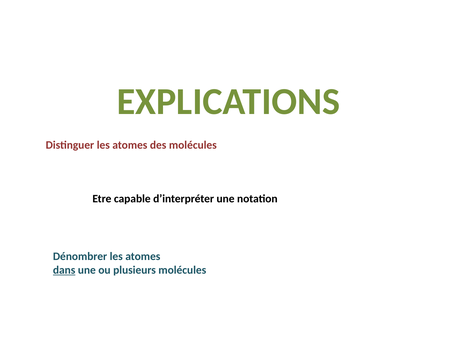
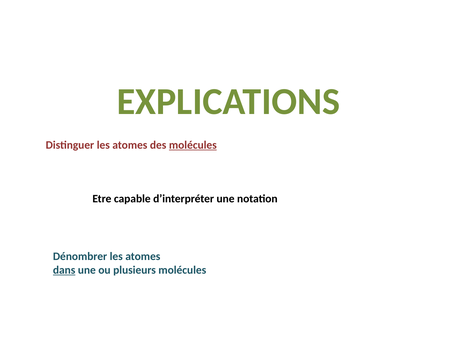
molécules at (193, 145) underline: none -> present
